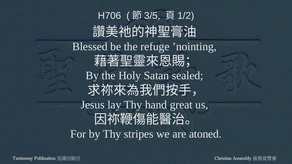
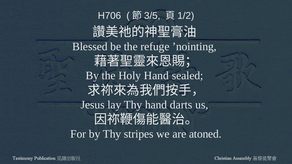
Holy Satan: Satan -> Hand
great: great -> darts
